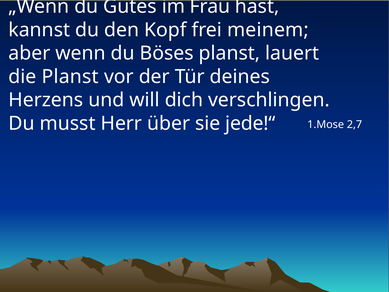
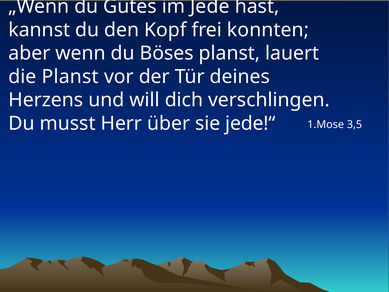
Frau: Frau -> Jede
meinem: meinem -> konnten
2,7: 2,7 -> 3,5
